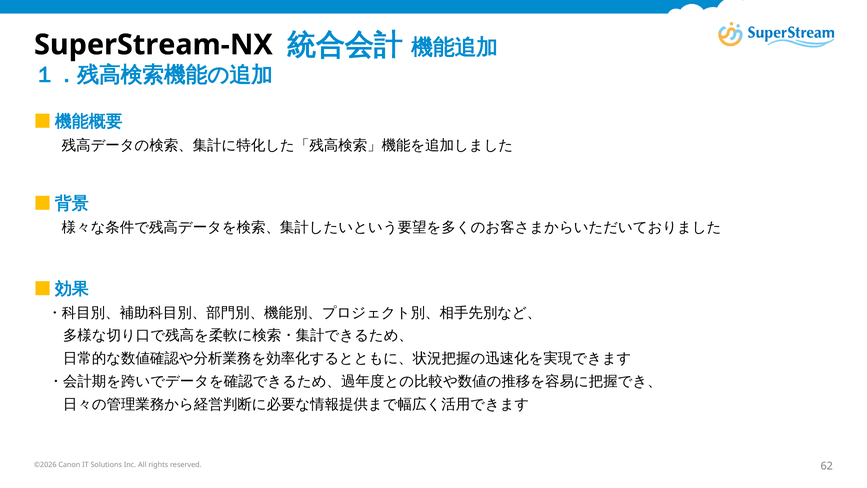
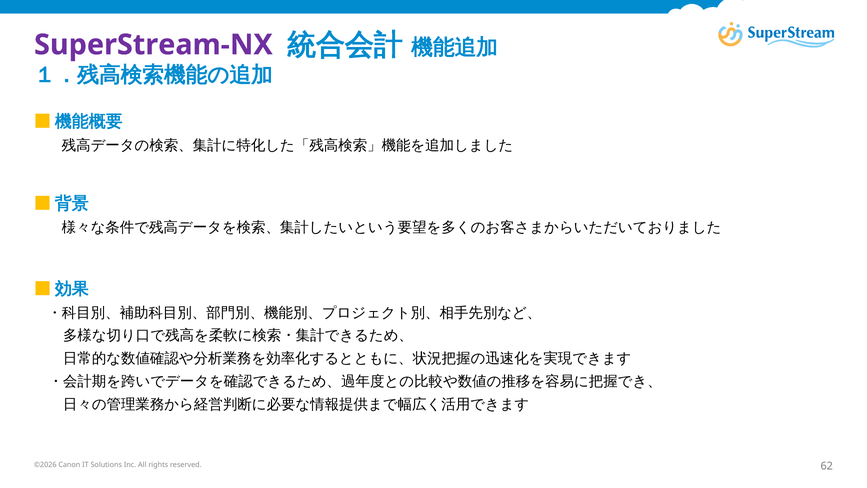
SuperStream-NX colour: black -> purple
